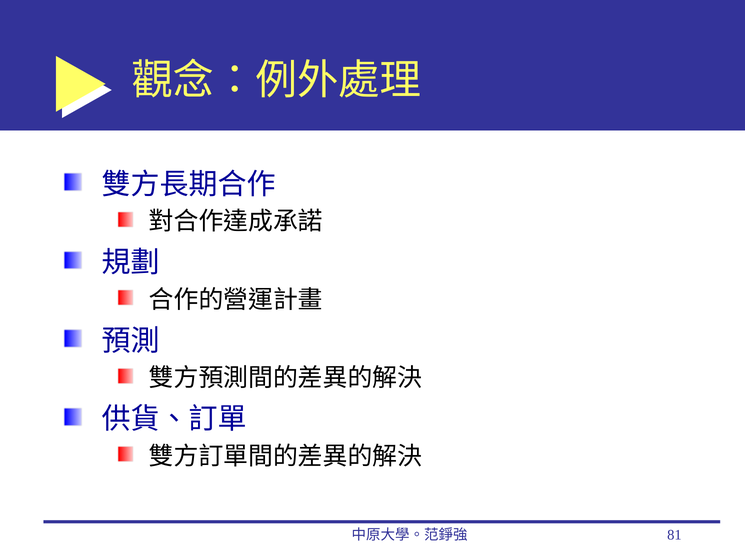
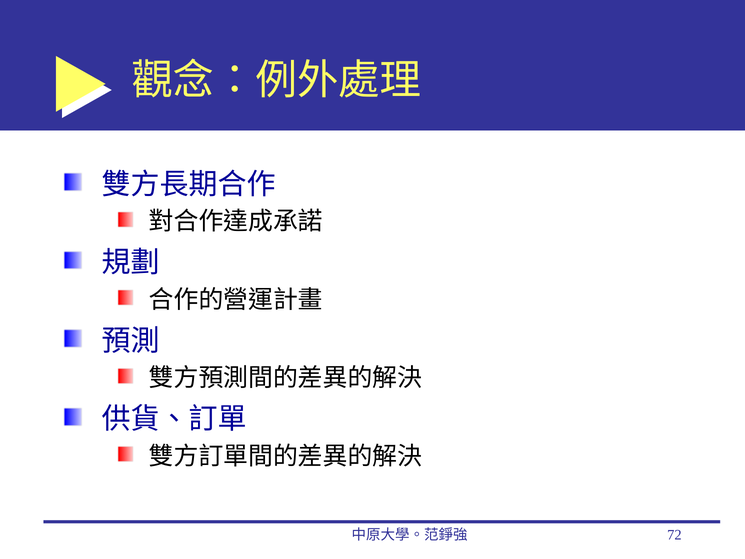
81: 81 -> 72
